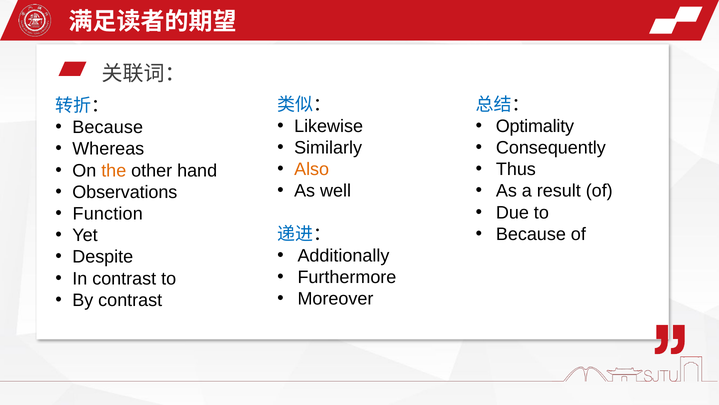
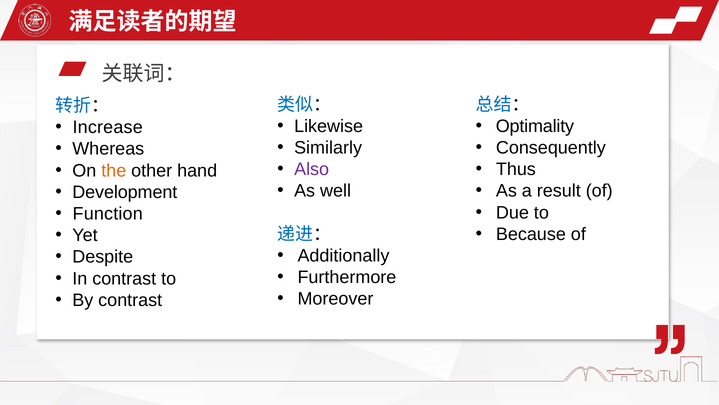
Because at (108, 127): Because -> Increase
Also colour: orange -> purple
Observations: Observations -> Development
